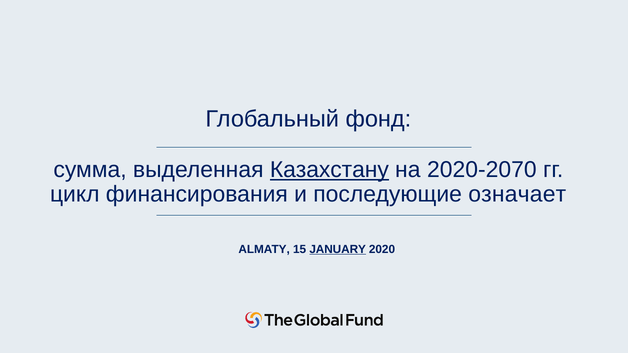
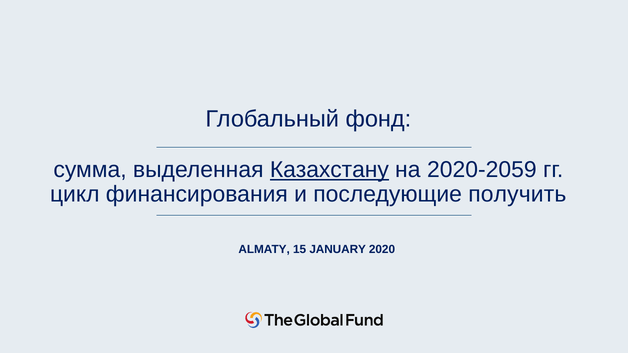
2020-2070: 2020-2070 -> 2020-2059
означает: означает -> получить
JANUARY underline: present -> none
